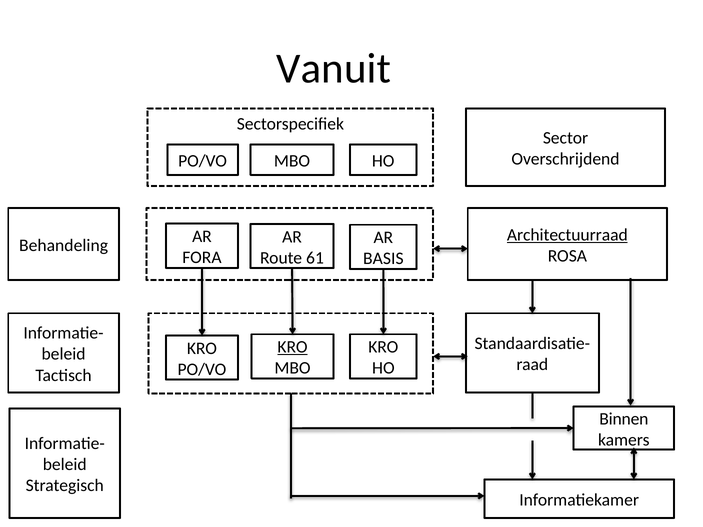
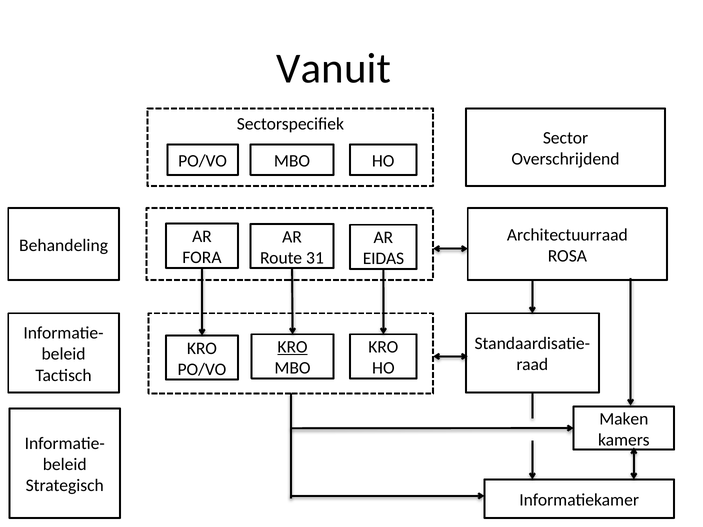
Architectuurraad underline: present -> none
61: 61 -> 31
BASIS: BASIS -> EIDAS
Binnen: Binnen -> Maken
